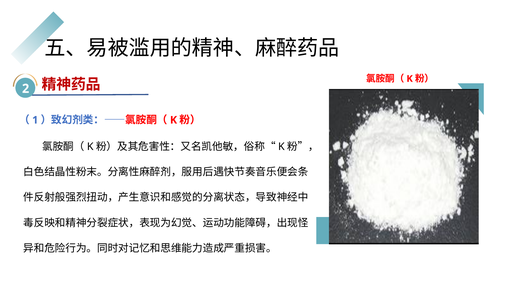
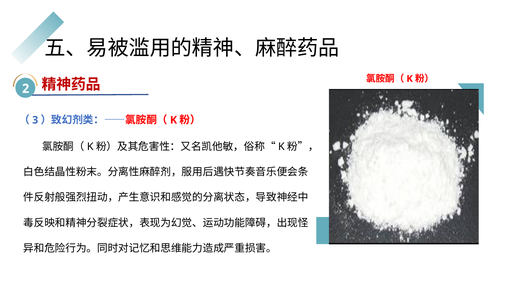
1: 1 -> 3
